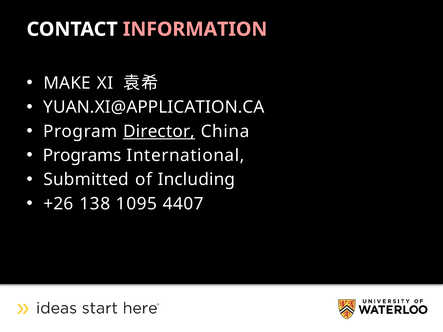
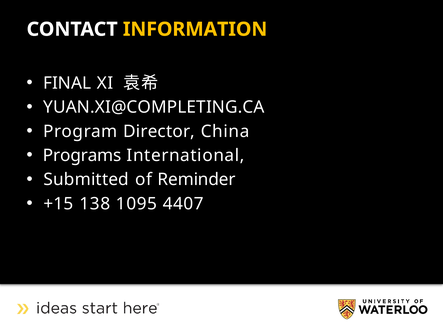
INFORMATION colour: pink -> yellow
MAKE: MAKE -> FINAL
YUAN.XI@APPLICATION.CA: YUAN.XI@APPLICATION.CA -> YUAN.XI@COMPLETING.CA
Director underline: present -> none
Including: Including -> Reminder
+26: +26 -> +15
